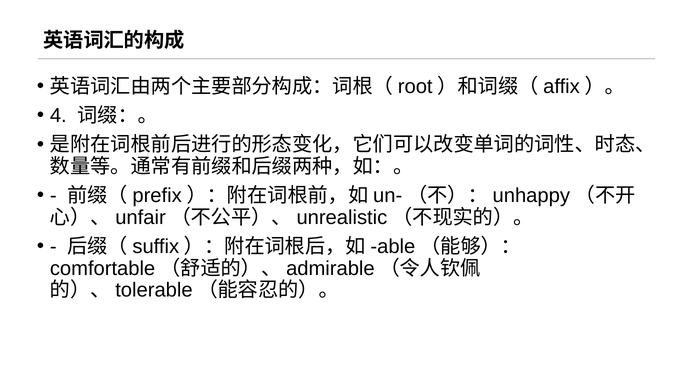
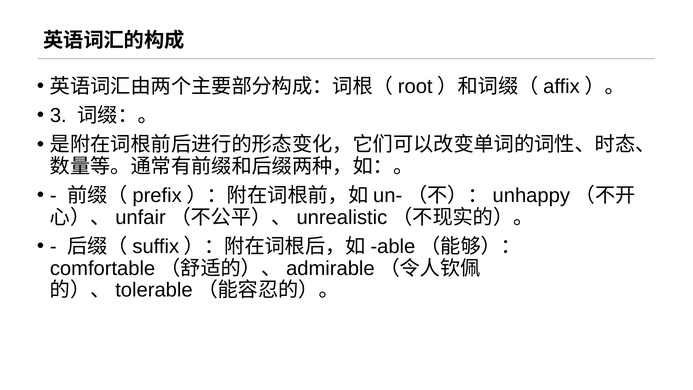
4: 4 -> 3
